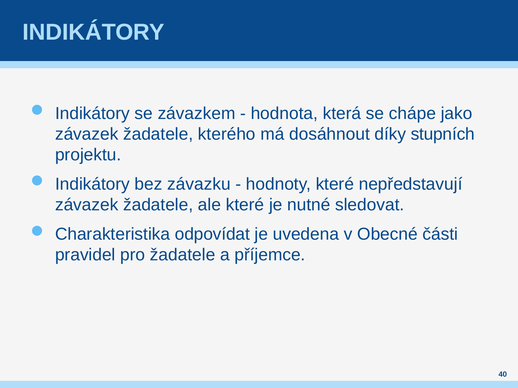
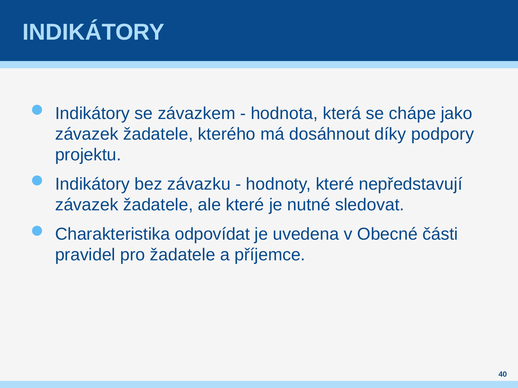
stupních: stupních -> podpory
